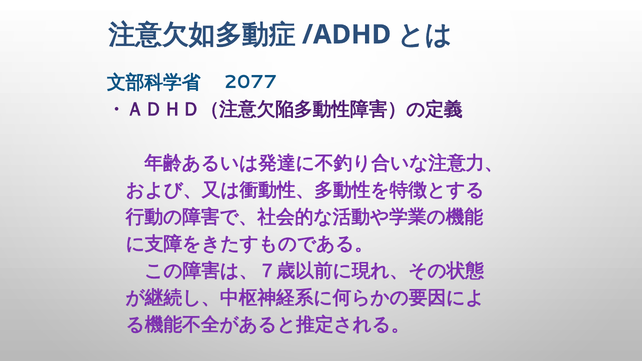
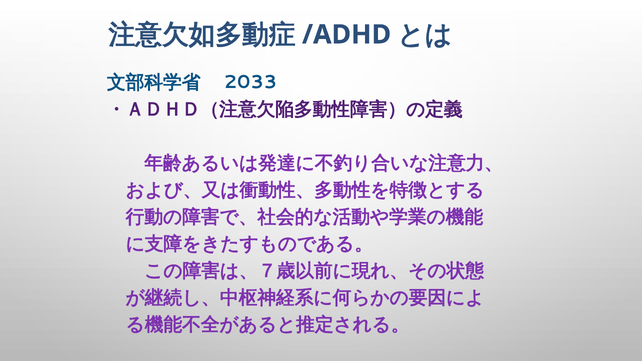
2077: 2077 -> 2033
